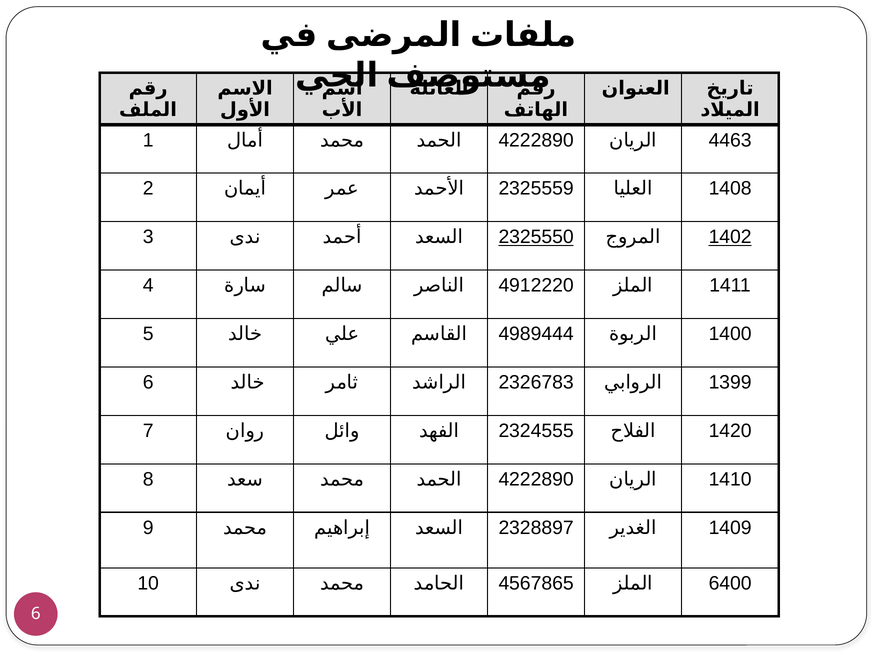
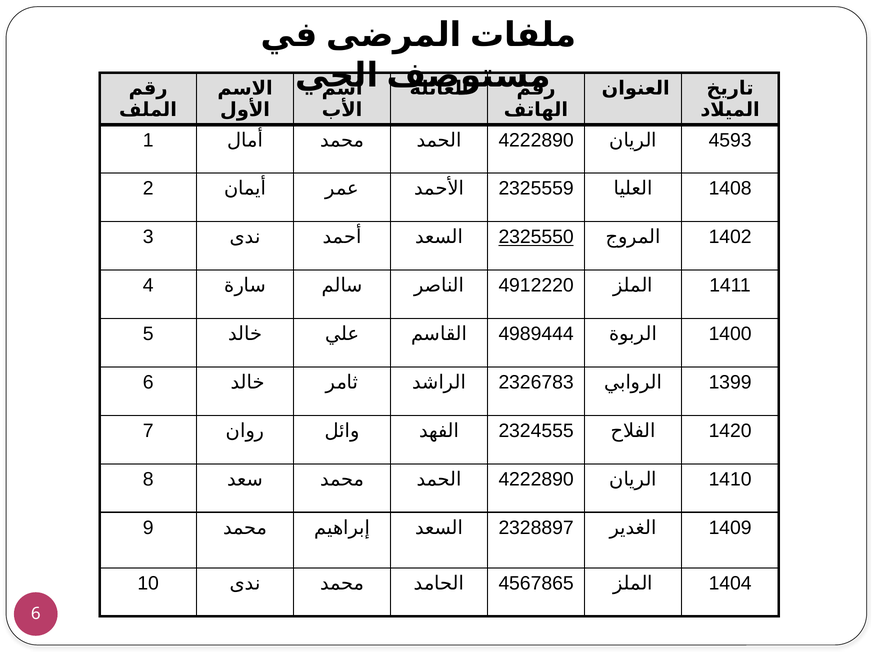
4463: 4463 -> 4593
1402 underline: present -> none
6400: 6400 -> 1404
